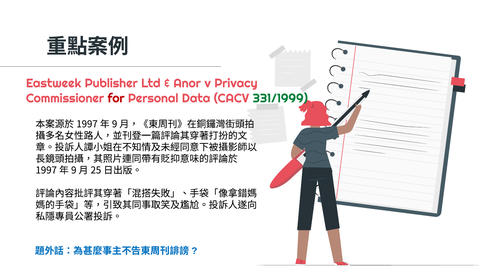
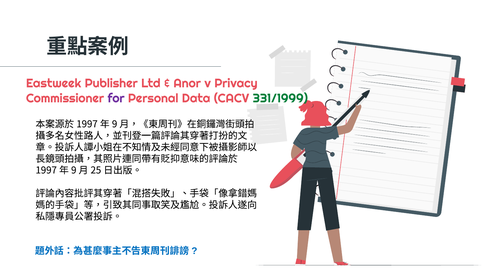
for colour: red -> purple
